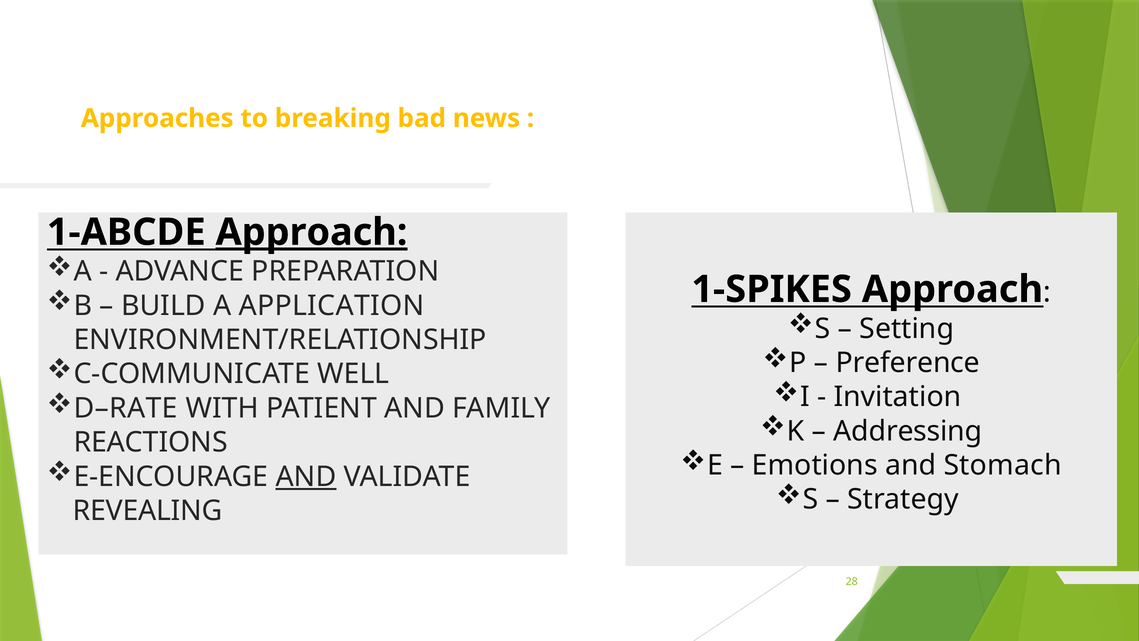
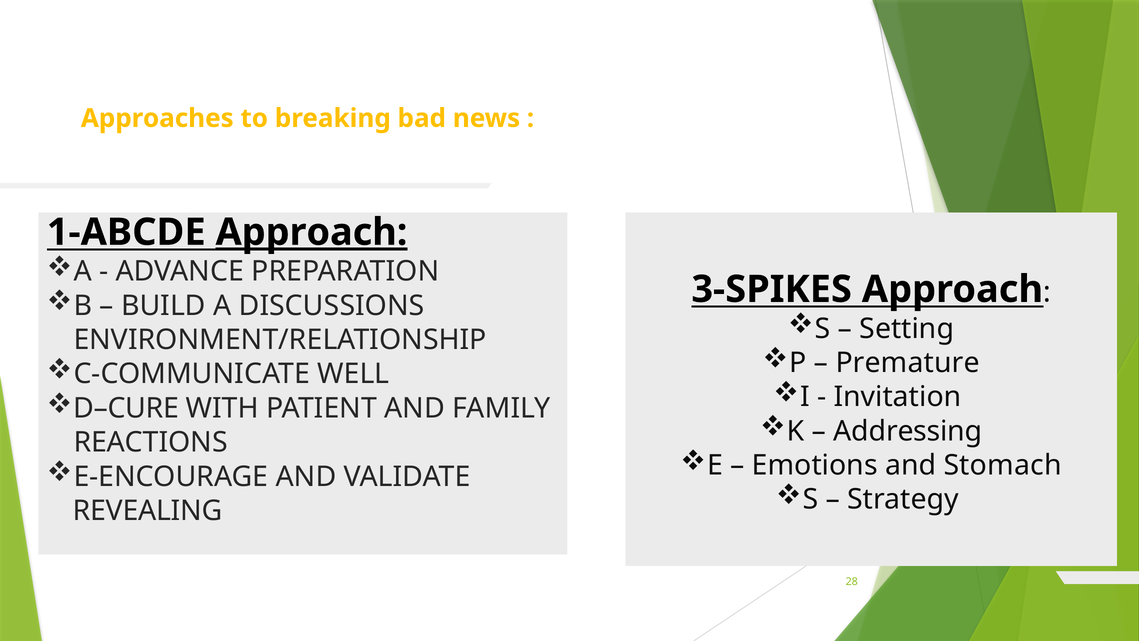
1-SPIKES: 1-SPIKES -> 3-SPIKES
APPLICATION: APPLICATION -> DISCUSSIONS
Preference: Preference -> Premature
D–RATE: D–RATE -> D–CURE
AND at (306, 476) underline: present -> none
